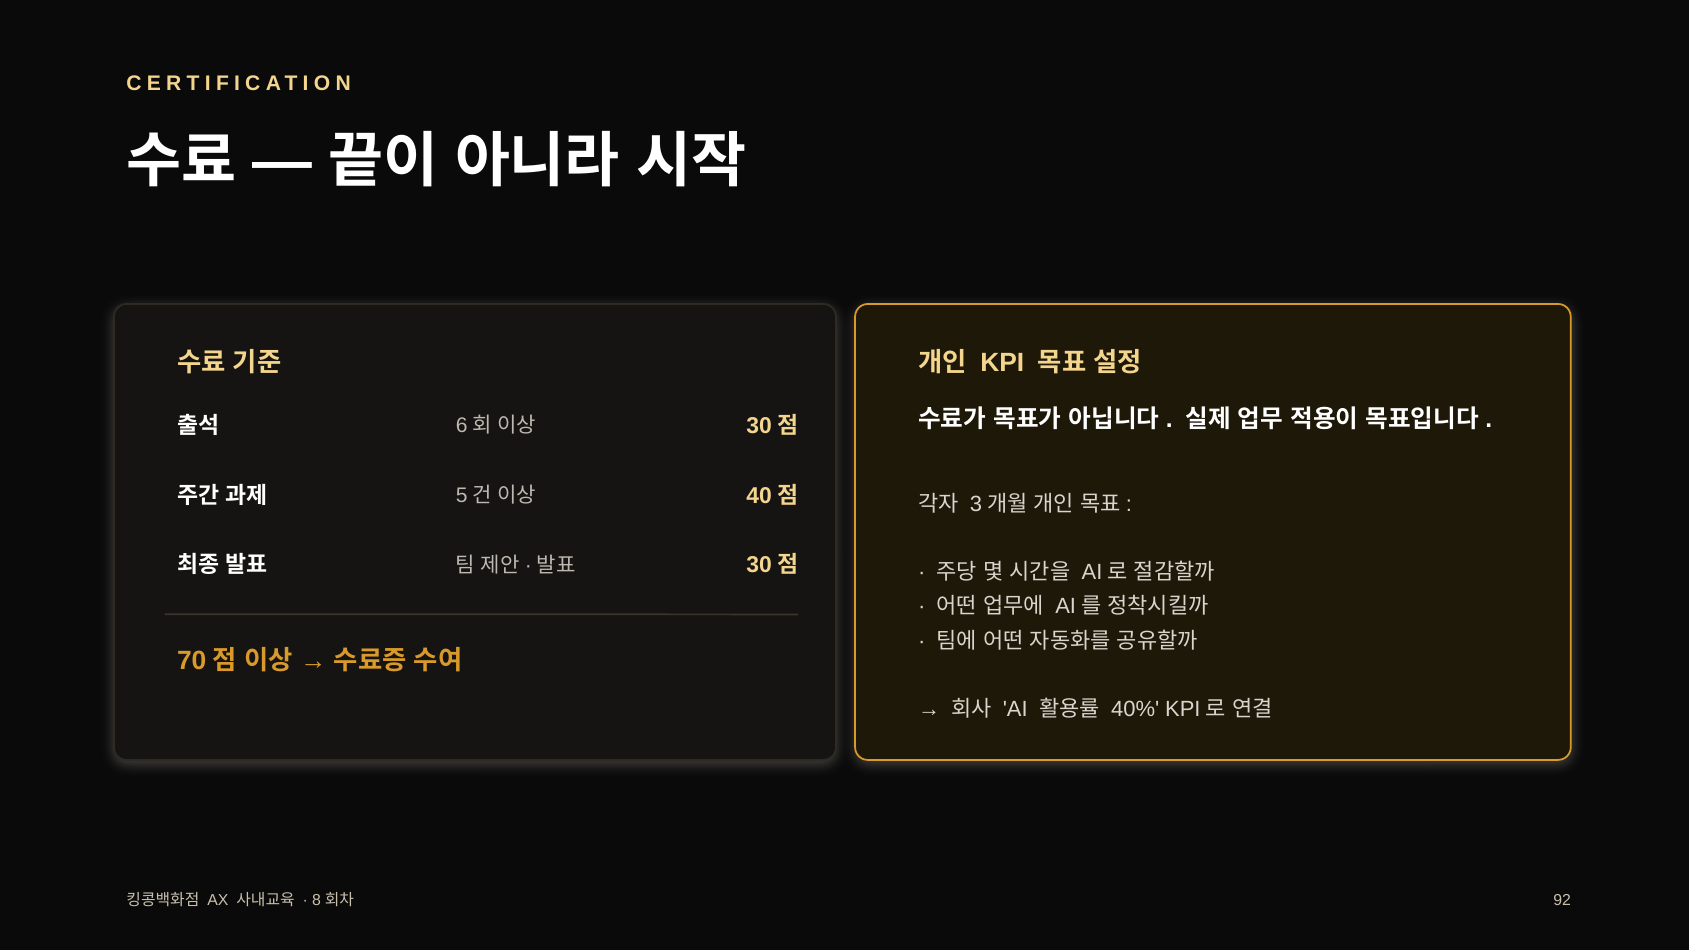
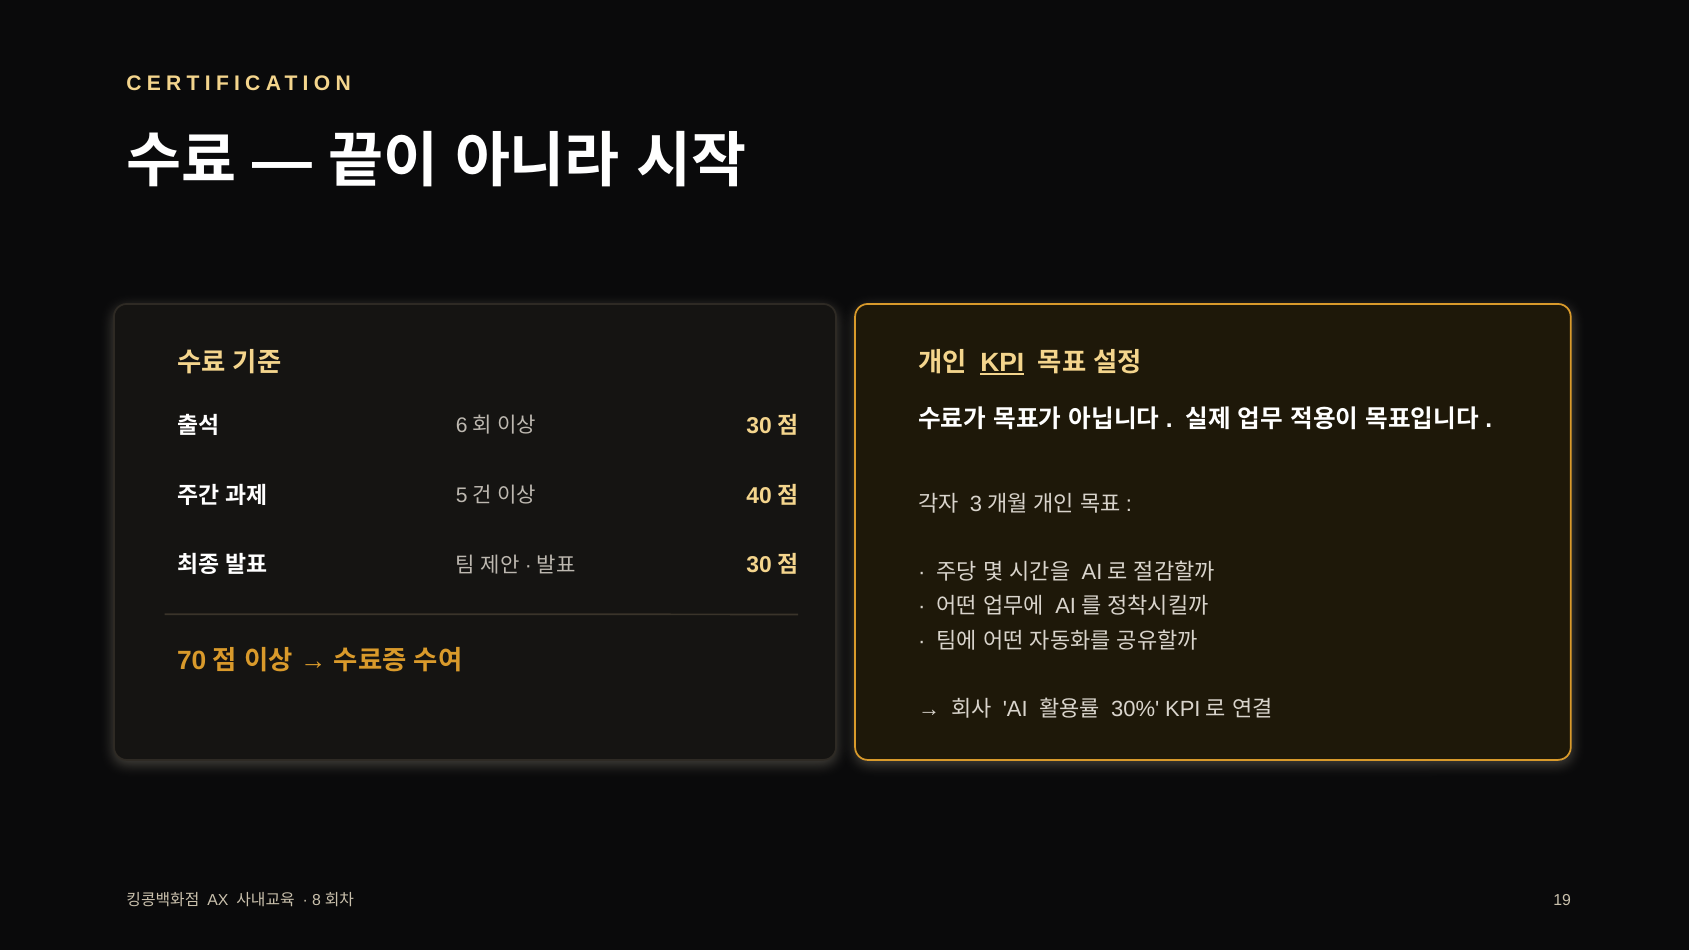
KPI at (1002, 363) underline: none -> present
40%: 40% -> 30%
92: 92 -> 19
